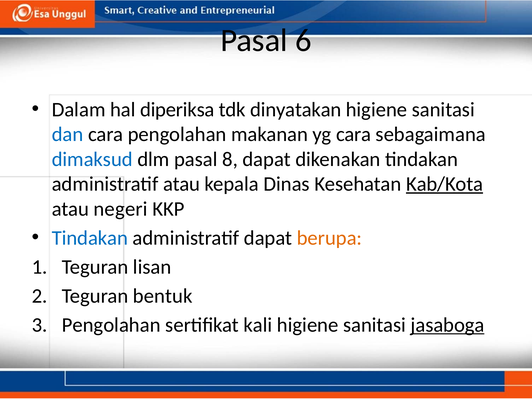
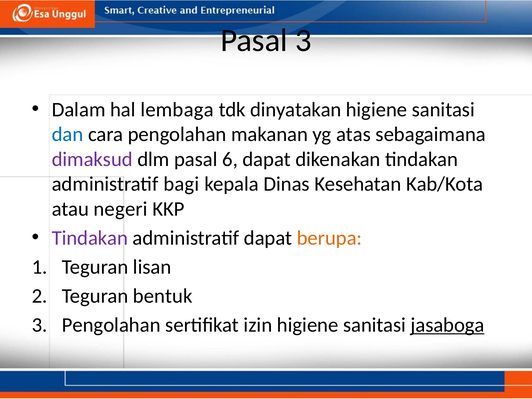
Pasal 6: 6 -> 3
diperiksa: diperiksa -> lembaga
yg cara: cara -> atas
dimaksud colour: blue -> purple
8: 8 -> 6
administratif atau: atau -> bagi
Kab/Kota underline: present -> none
Tindakan at (90, 238) colour: blue -> purple
kali: kali -> izin
